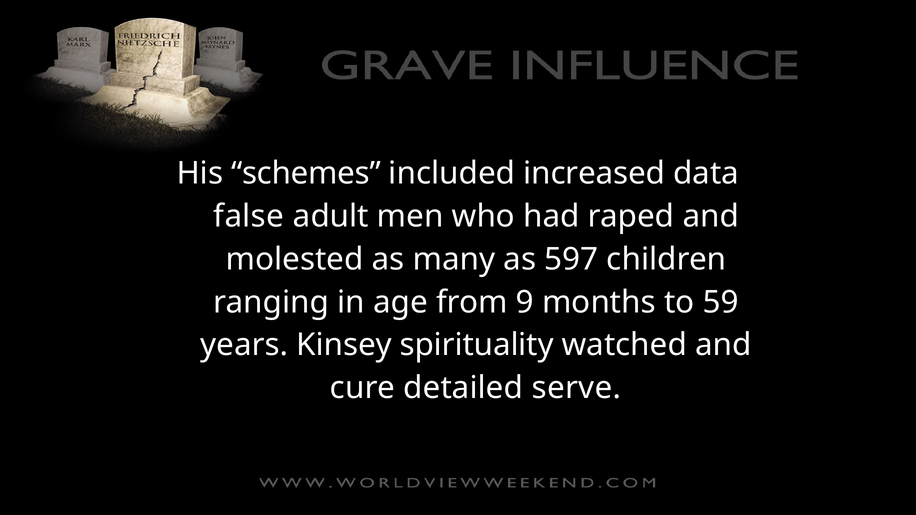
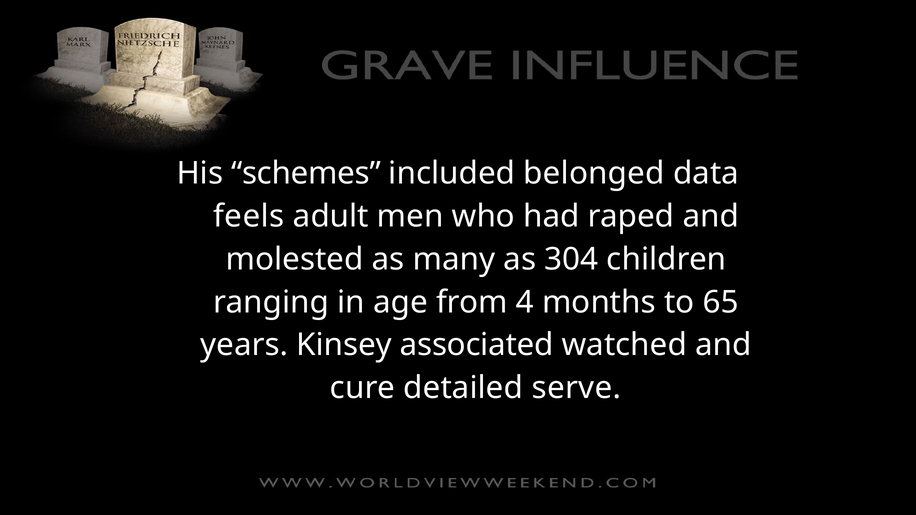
increased: increased -> belonged
false: false -> feels
597: 597 -> 304
9: 9 -> 4
59: 59 -> 65
spirituality: spirituality -> associated
